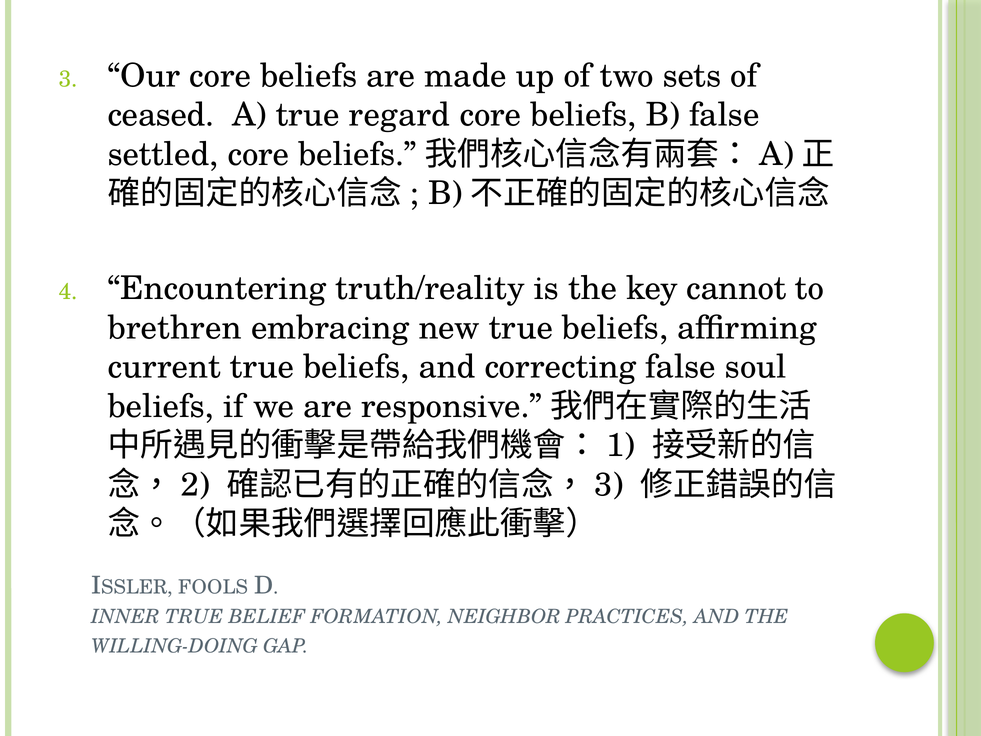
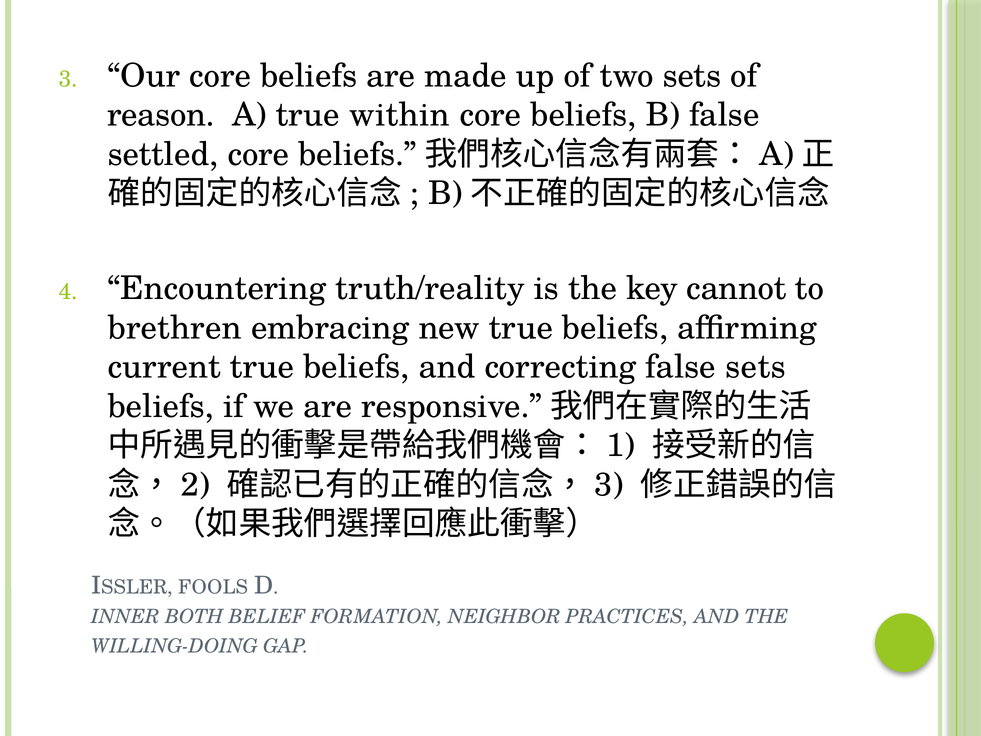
ceased: ceased -> reason
regard: regard -> within
false soul: soul -> sets
INNER TRUE: TRUE -> BOTH
